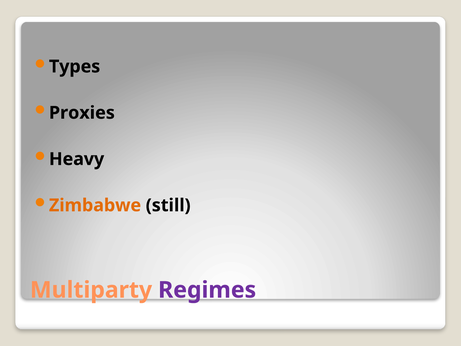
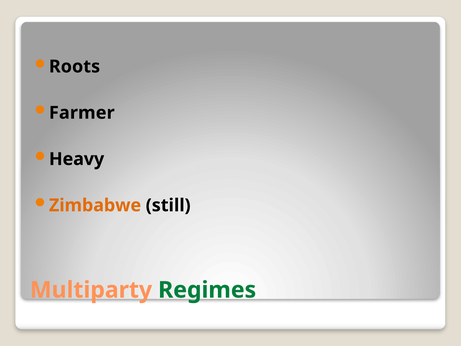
Types: Types -> Roots
Proxies: Proxies -> Farmer
Regimes colour: purple -> green
